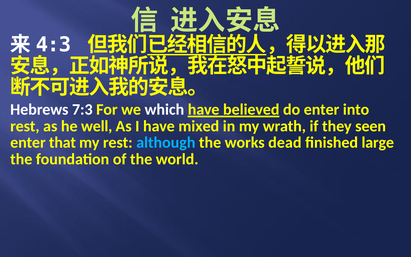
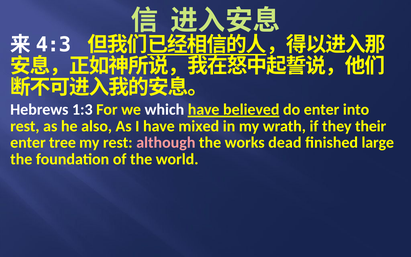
7:3: 7:3 -> 1:3
well: well -> also
seen: seen -> their
that: that -> tree
although colour: light blue -> pink
